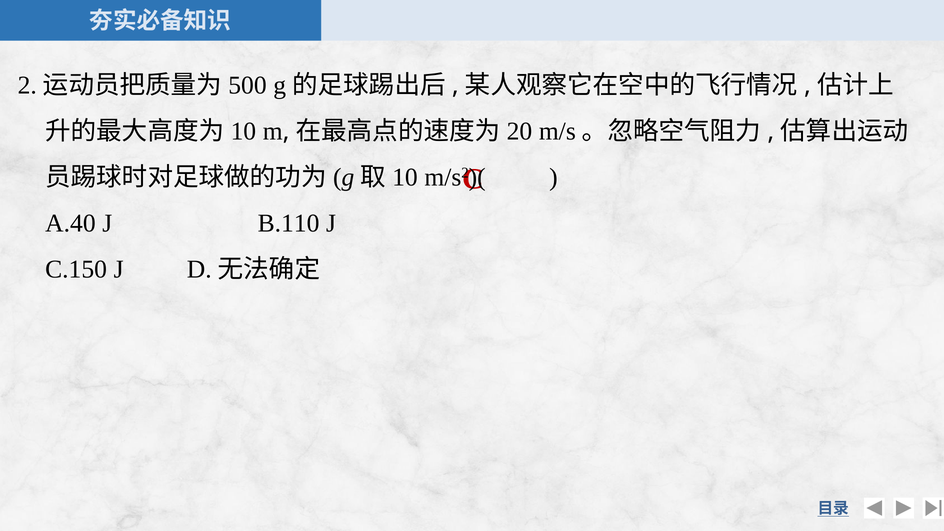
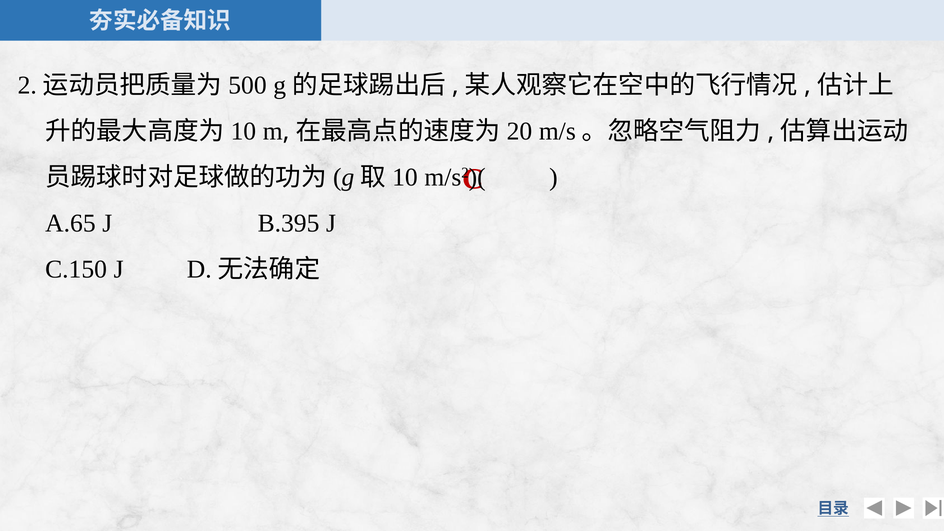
A.40: A.40 -> A.65
B.110: B.110 -> B.395
